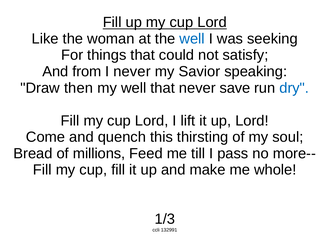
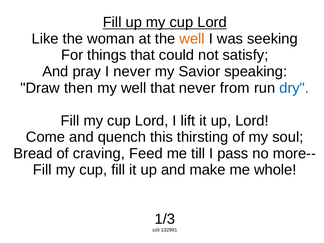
well at (192, 39) colour: blue -> orange
from: from -> pray
save: save -> from
millions: millions -> craving
